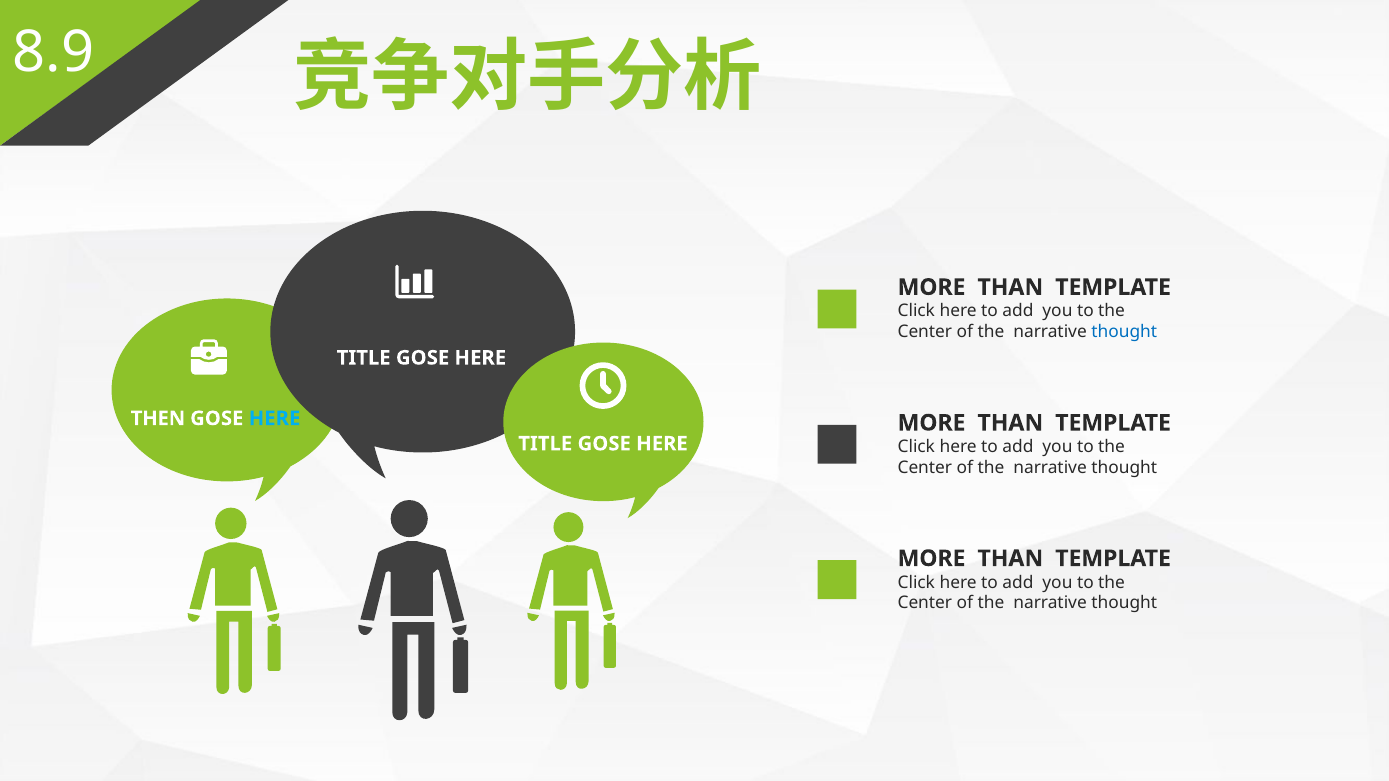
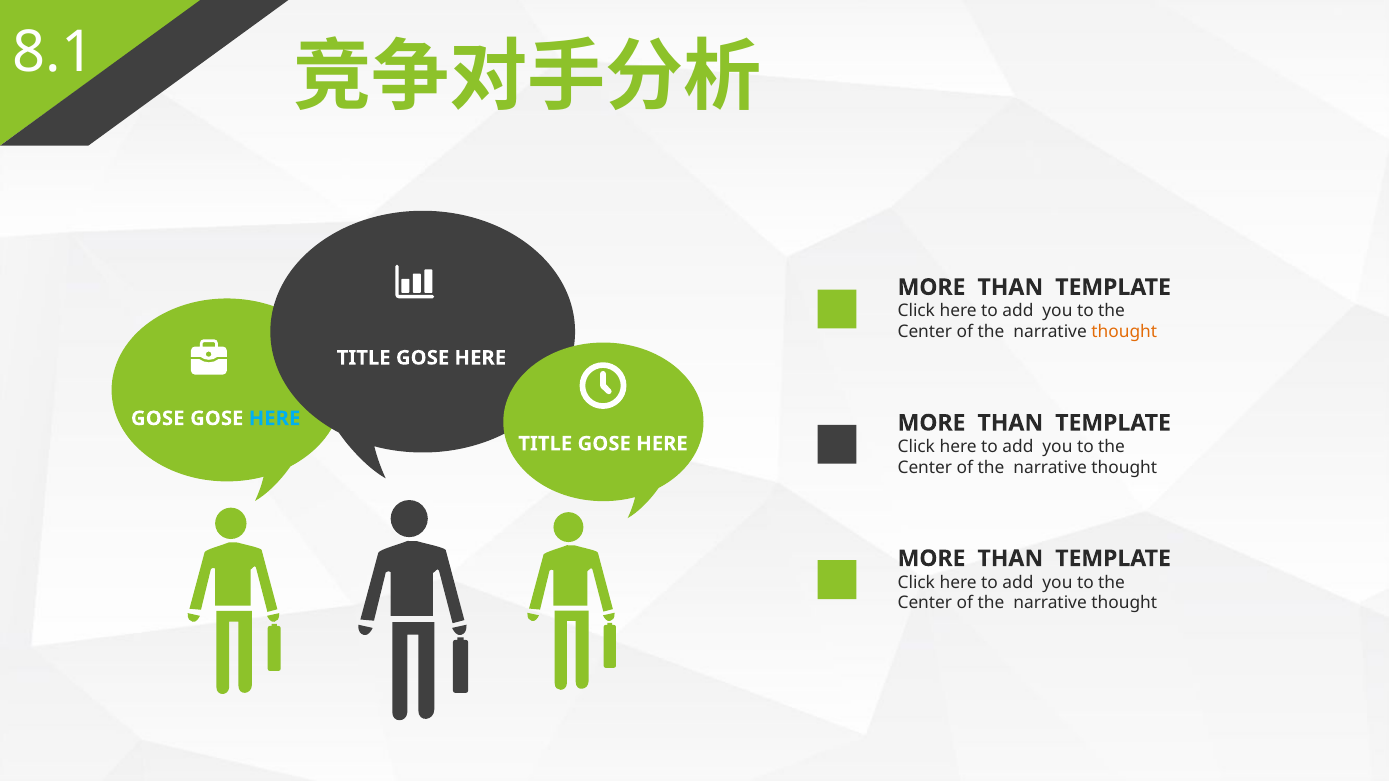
8.9: 8.9 -> 8.1
thought at (1124, 332) colour: blue -> orange
THEN at (158, 419): THEN -> GOSE
